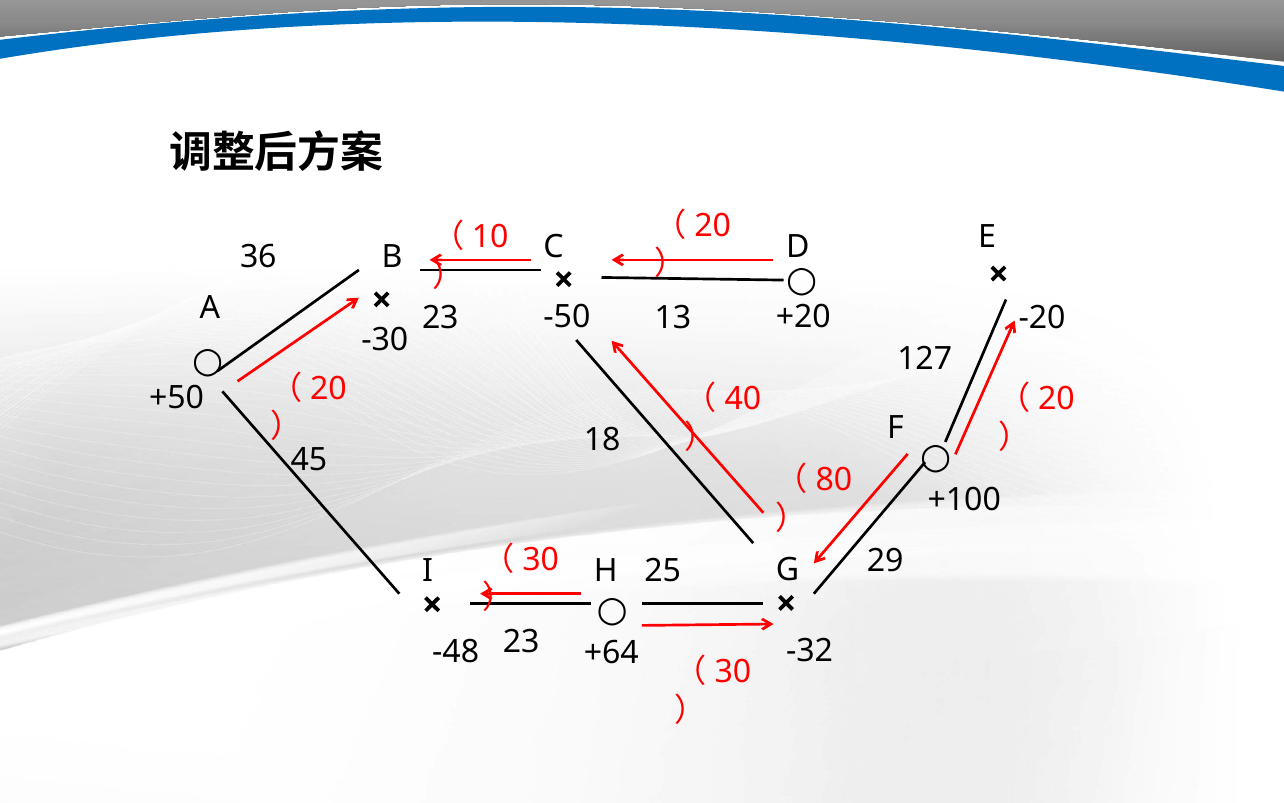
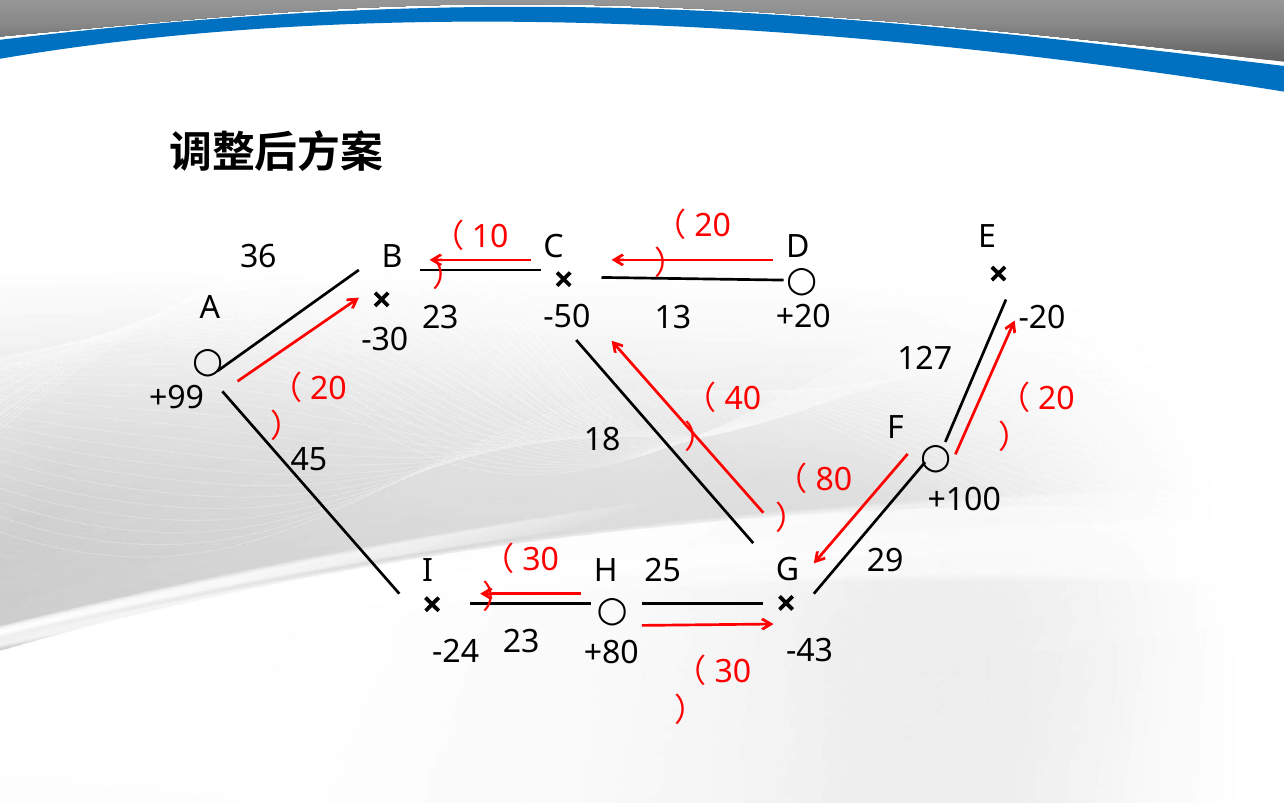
+50: +50 -> +99
-32: -32 -> -43
-48: -48 -> -24
+64: +64 -> +80
